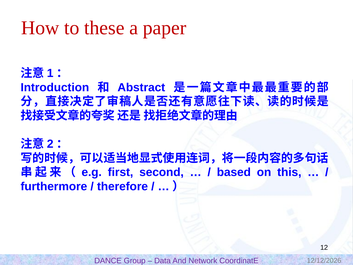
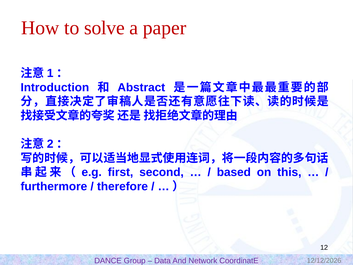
these: these -> solve
